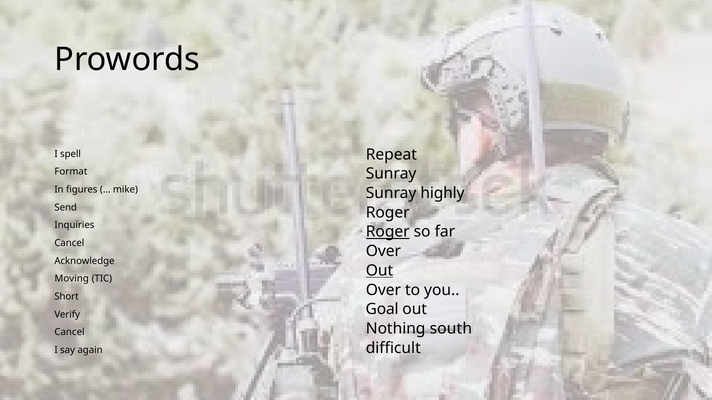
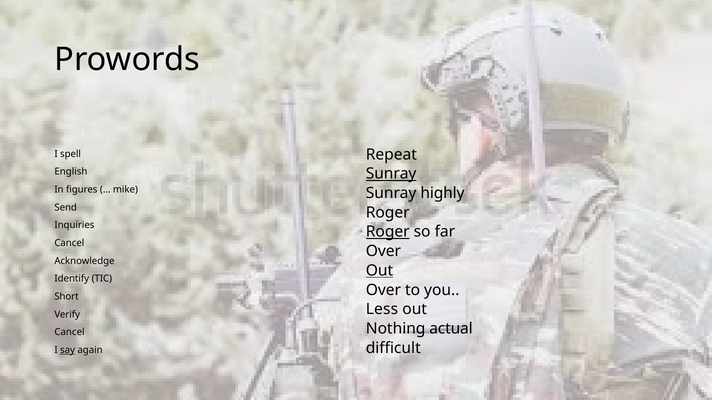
Format: Format -> English
Sunray at (391, 174) underline: none -> present
Moving: Moving -> Identify
Goal: Goal -> Less
south: south -> actual
say underline: none -> present
